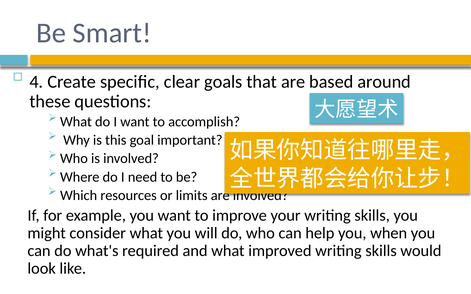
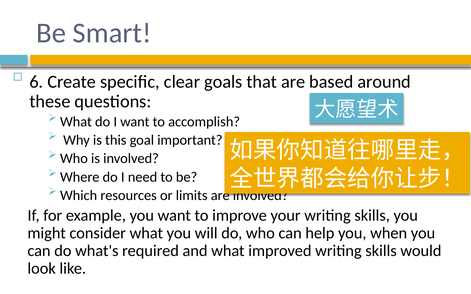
4: 4 -> 6
